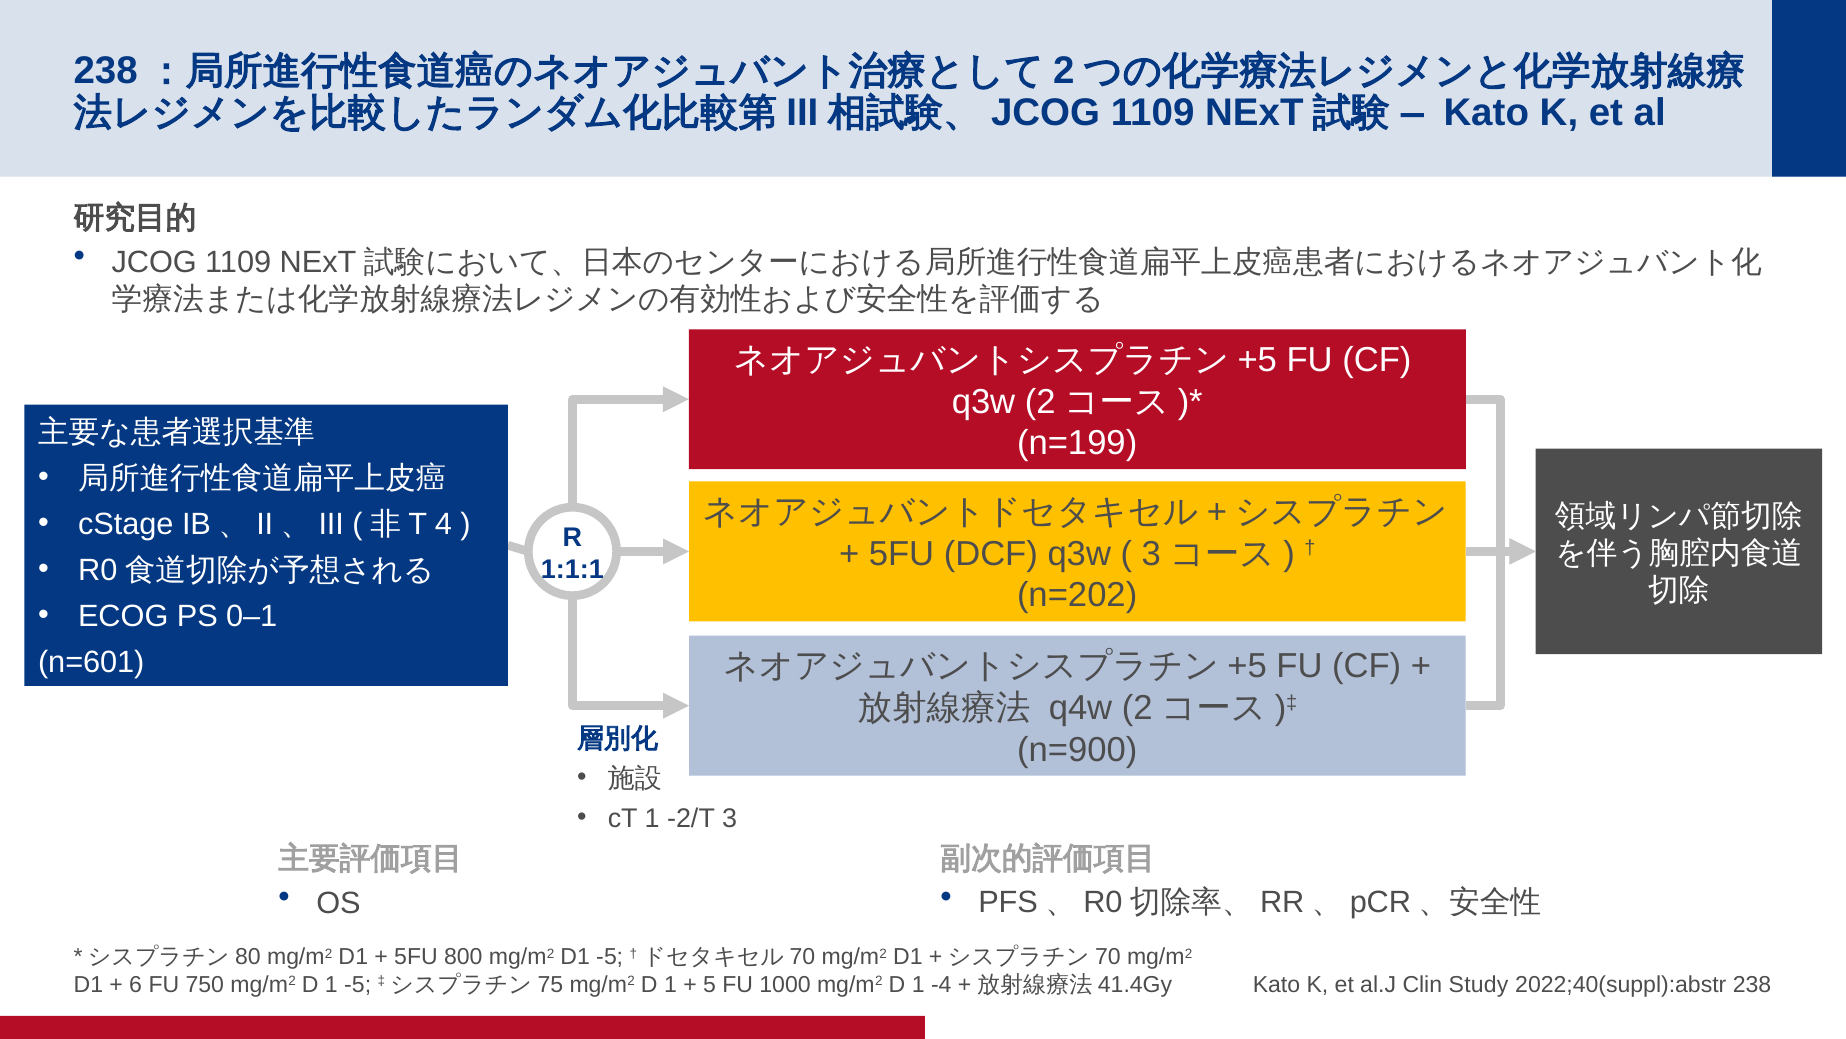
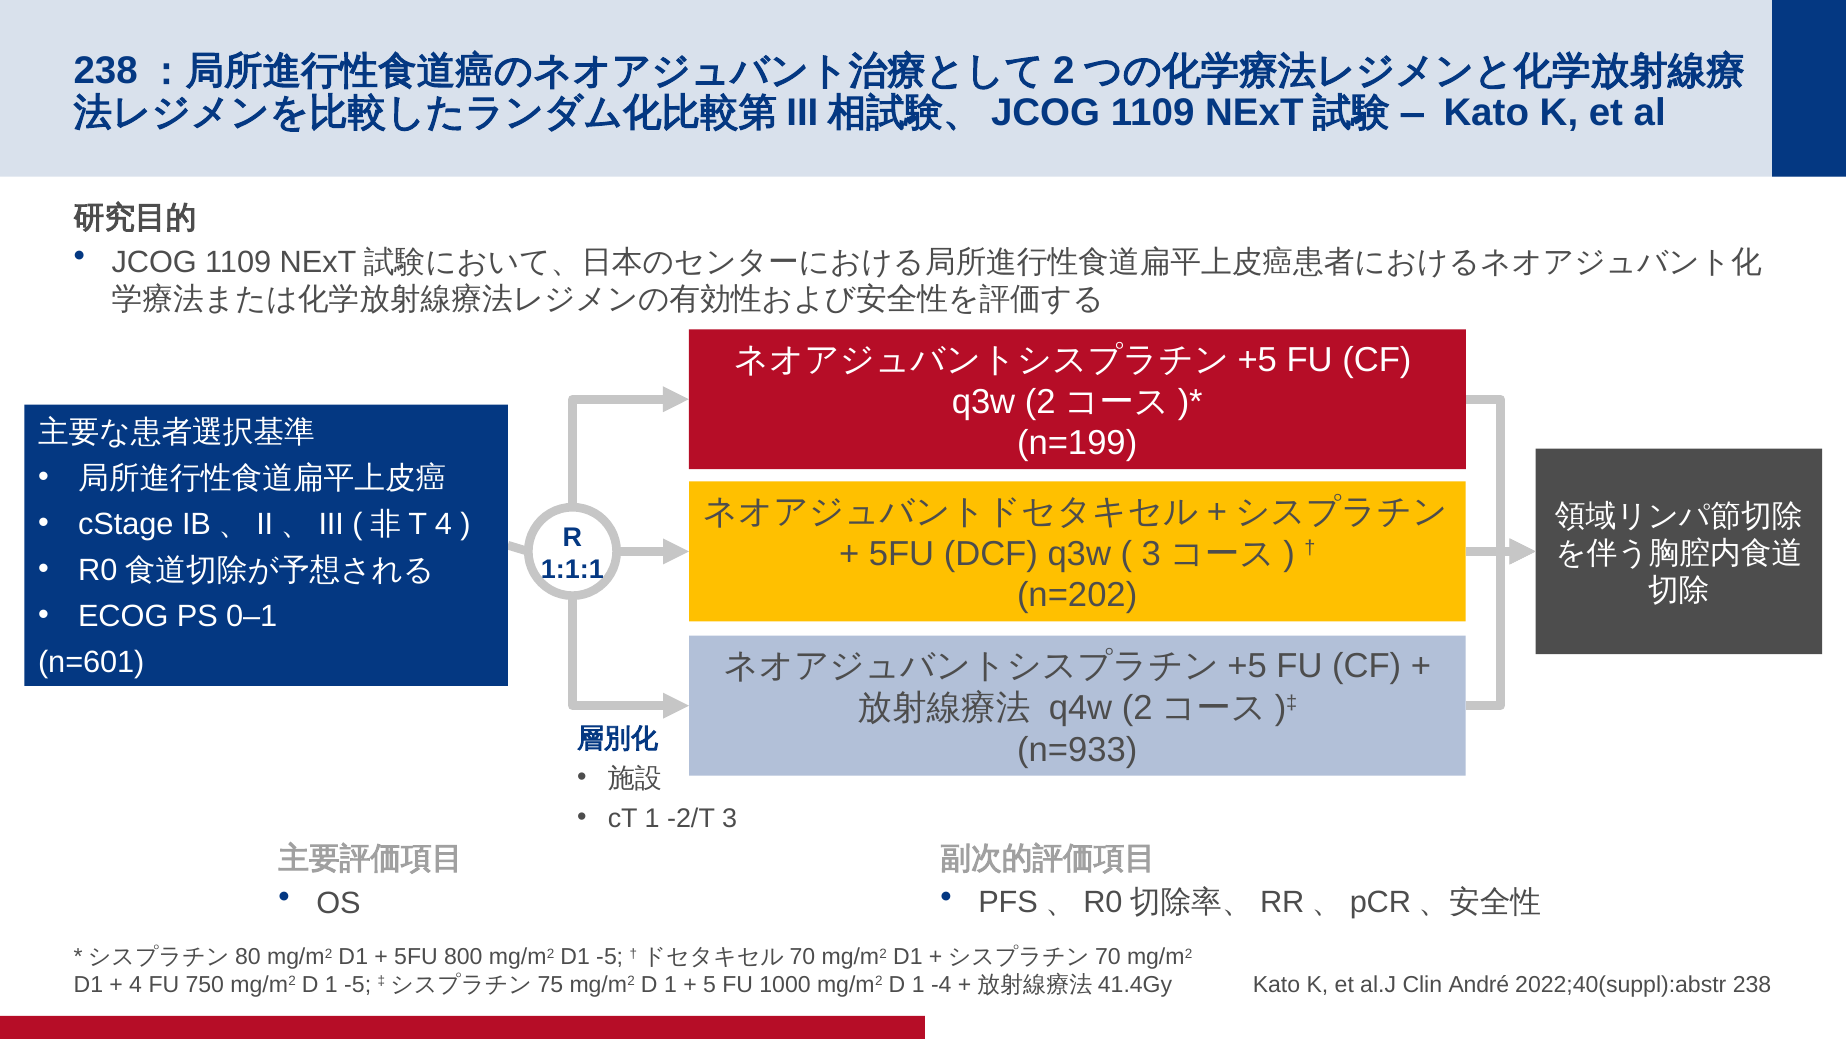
n=900: n=900 -> n=933
6 at (136, 984): 6 -> 4
Study: Study -> André
